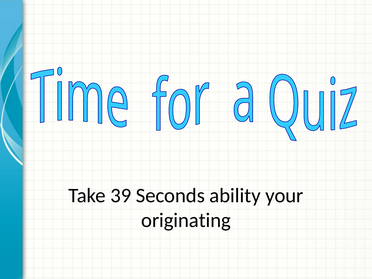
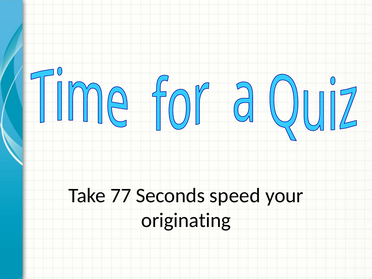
39: 39 -> 77
ability: ability -> speed
